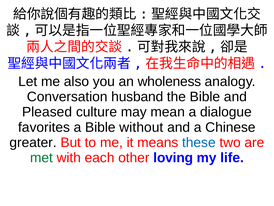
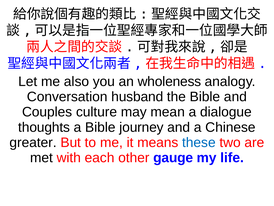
Pleased: Pleased -> Couples
favorites: favorites -> thoughts
without: without -> journey
met colour: green -> black
loving: loving -> gauge
